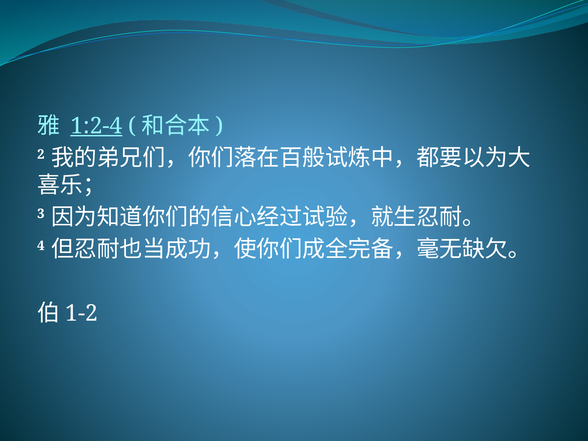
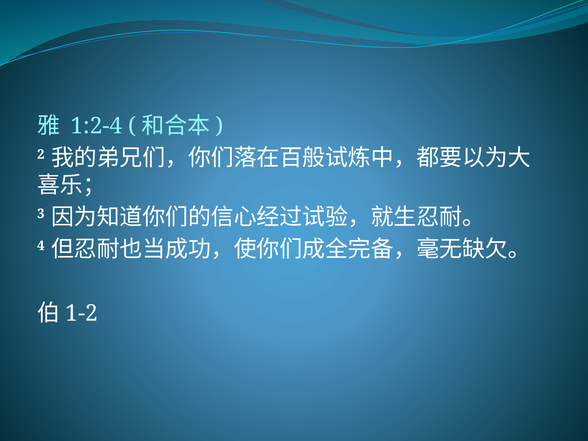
1:2-4 underline: present -> none
